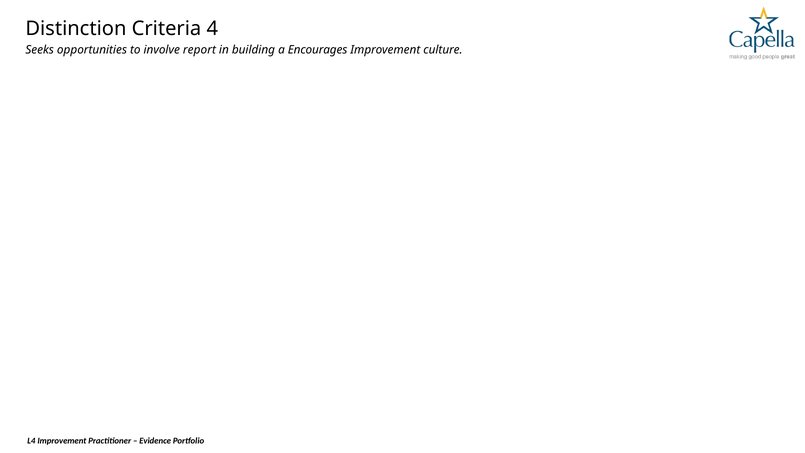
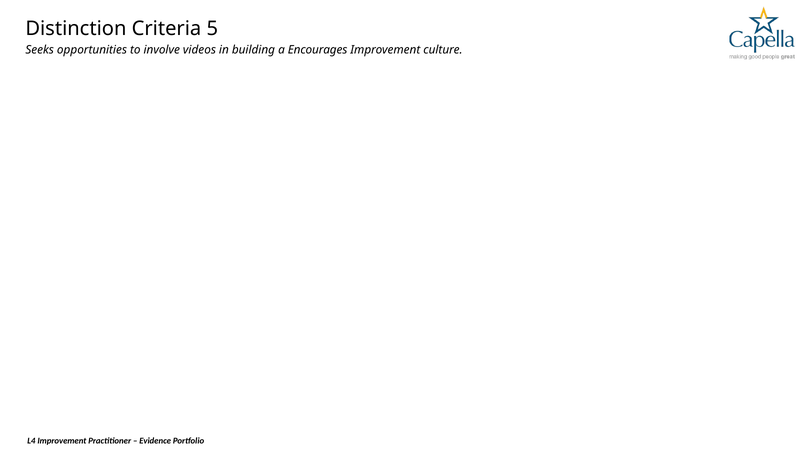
4: 4 -> 5
report: report -> videos
